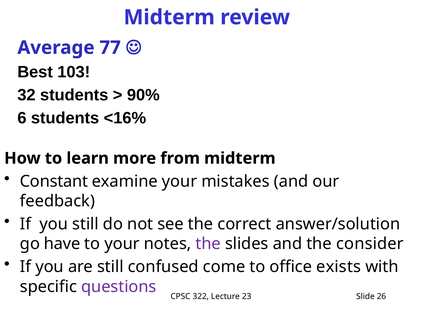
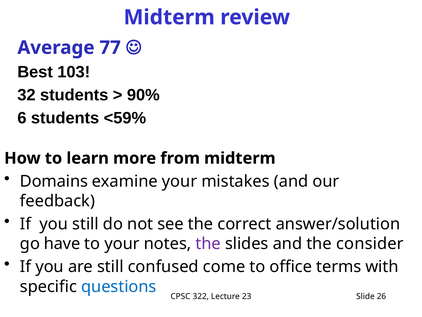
<16%: <16% -> <59%
Constant: Constant -> Domains
exists: exists -> terms
questions colour: purple -> blue
